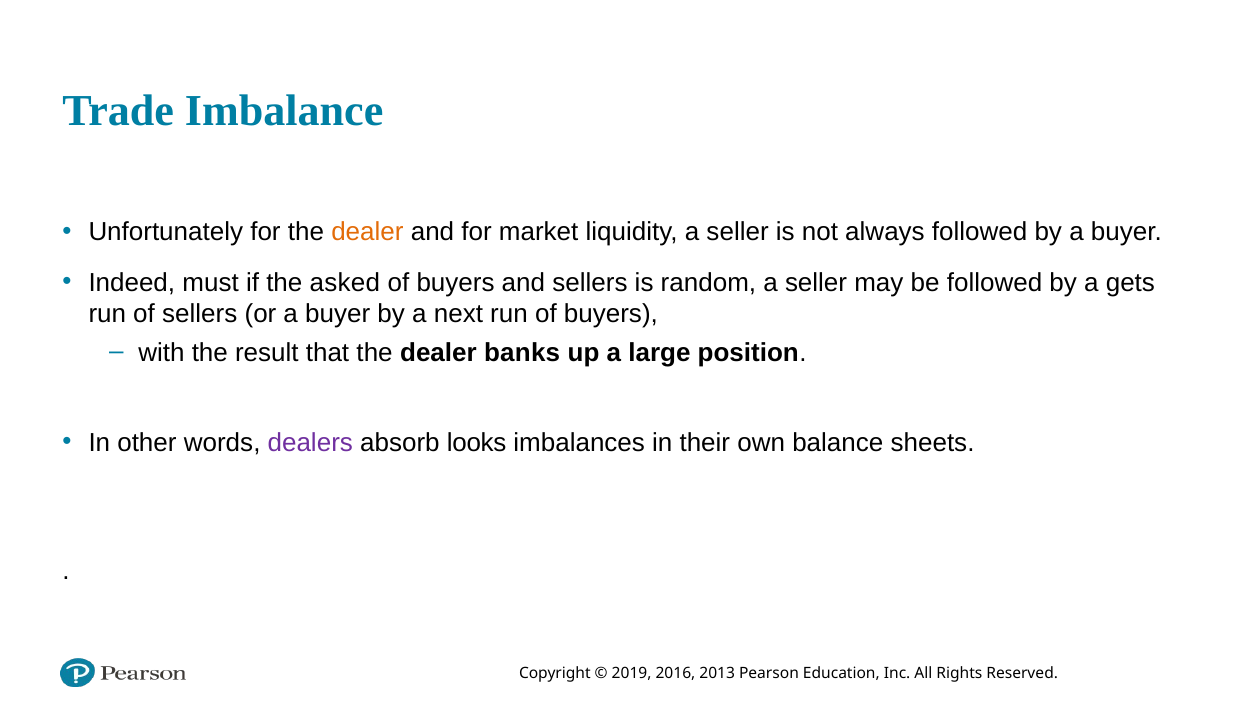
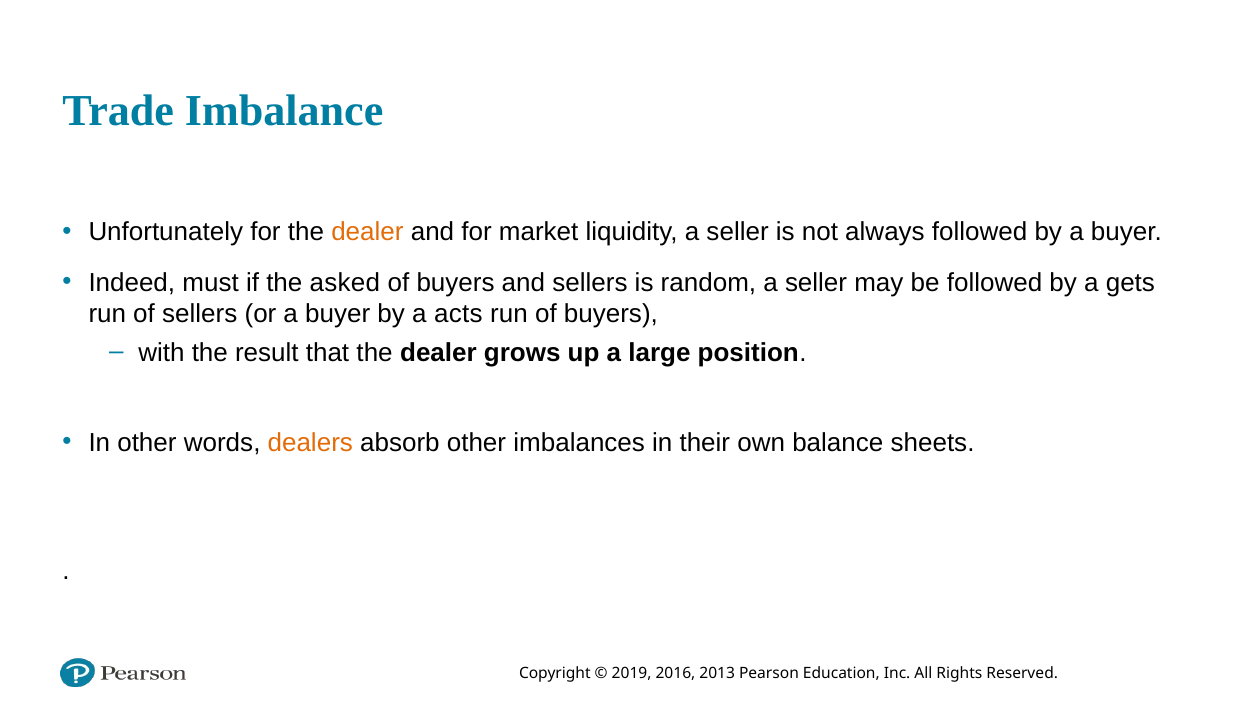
next: next -> acts
banks: banks -> grows
dealers colour: purple -> orange
absorb looks: looks -> other
